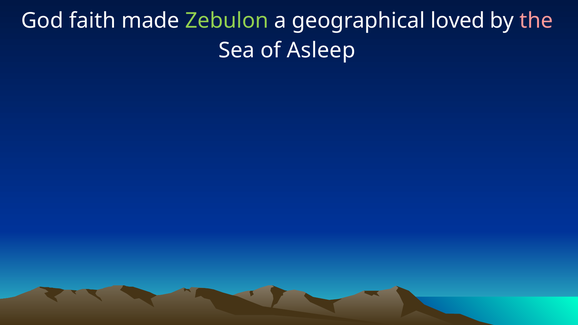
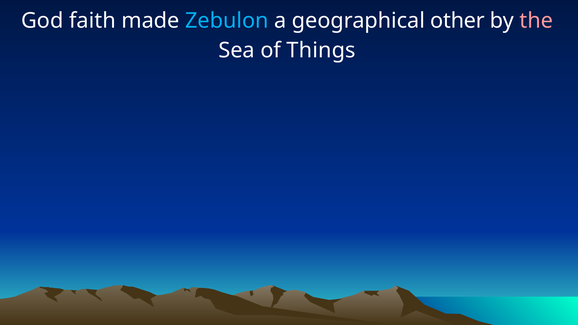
Zebulon colour: light green -> light blue
loved: loved -> other
Asleep: Asleep -> Things
